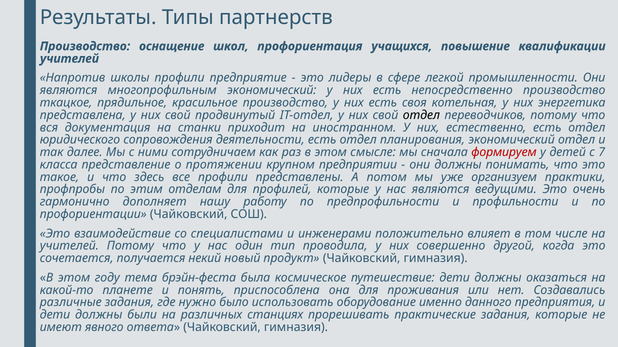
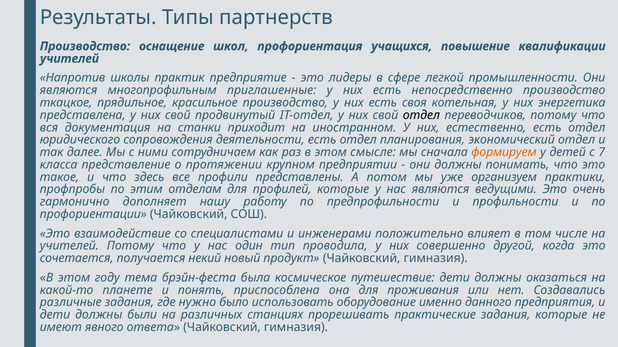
школы профили: профили -> практик
многопрофильным экономический: экономический -> приглашенные
формируем colour: red -> orange
